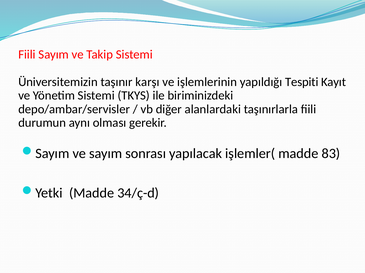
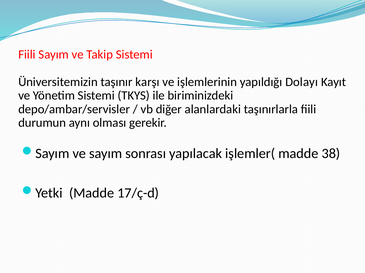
Tespiti: Tespiti -> Dolayı
83: 83 -> 38
34/ç-d: 34/ç-d -> 17/ç-d
